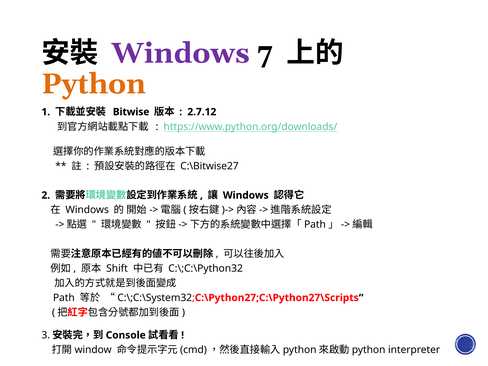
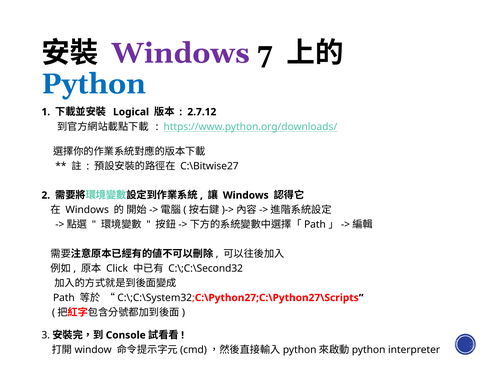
Python colour: orange -> blue
Bitwise: Bitwise -> Logical
Shift: Shift -> Click
C:\;C:\Python32: C:\;C:\Python32 -> C:\;C:\Second32
